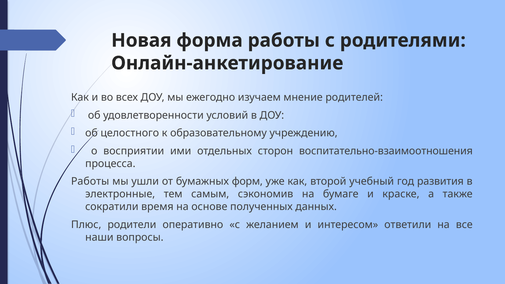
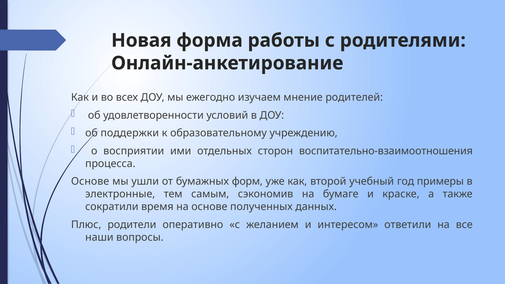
целостного: целостного -> поддержки
Работы at (90, 182): Работы -> Основе
развития: развития -> примеры
